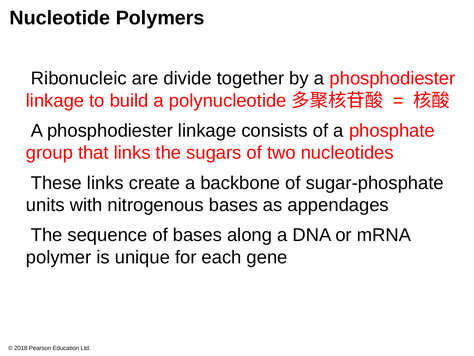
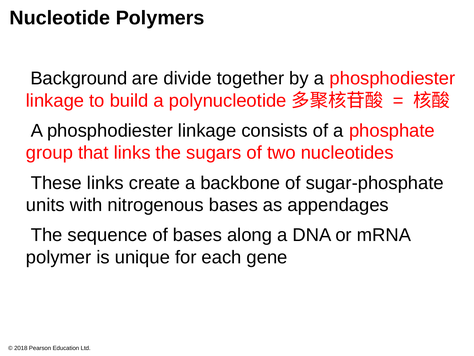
Ribonucleic: Ribonucleic -> Background
